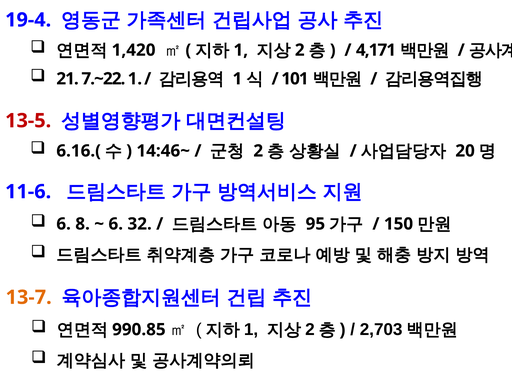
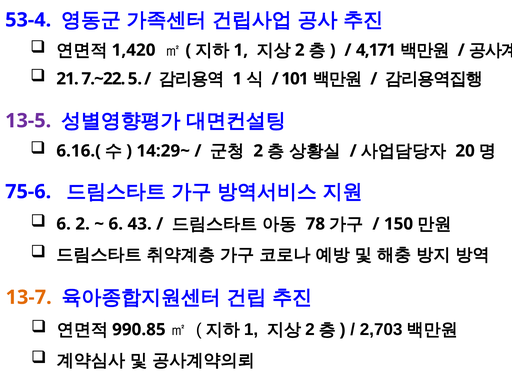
19-4: 19-4 -> 53-4
7.~22 1: 1 -> 5
13-5 colour: red -> purple
14:46~: 14:46~ -> 14:29~
11-6: 11-6 -> 75-6
6 8: 8 -> 2
32: 32 -> 43
95: 95 -> 78
